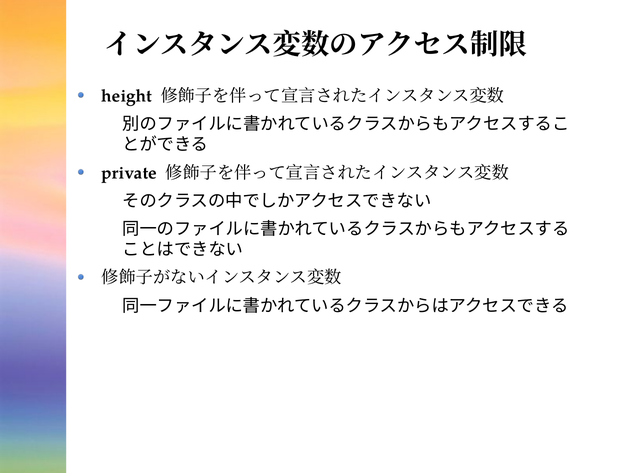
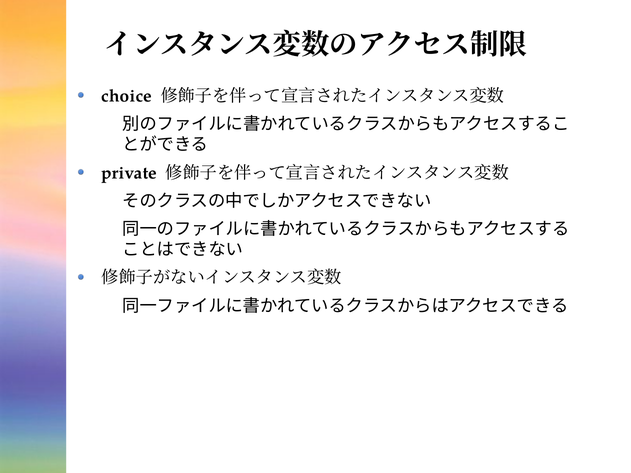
height: height -> choice
